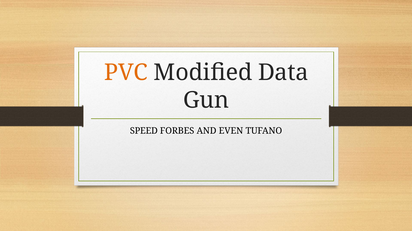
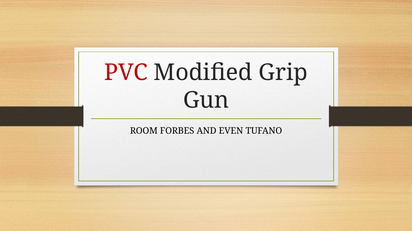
PVC colour: orange -> red
Data: Data -> Grip
SPEED: SPEED -> ROOM
